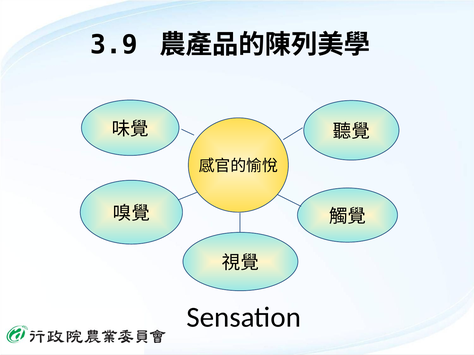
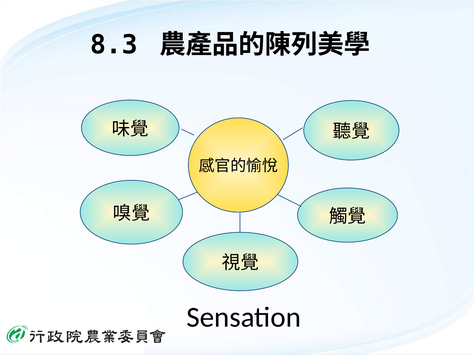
3.9: 3.9 -> 8.3
